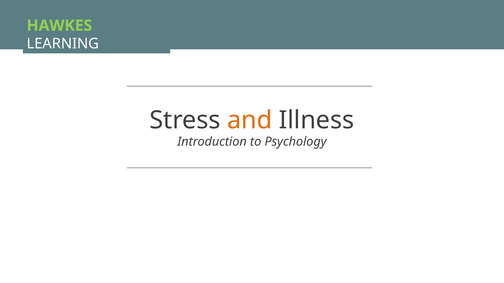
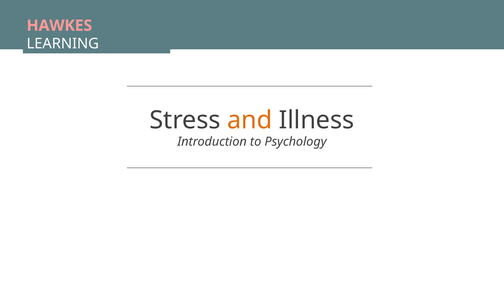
HAWKES colour: light green -> pink
